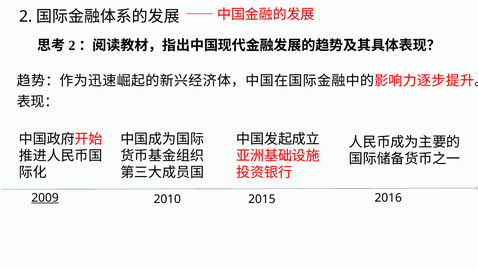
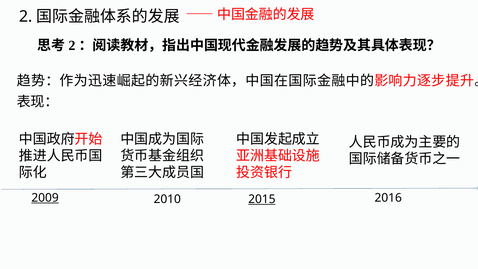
2015 underline: none -> present
